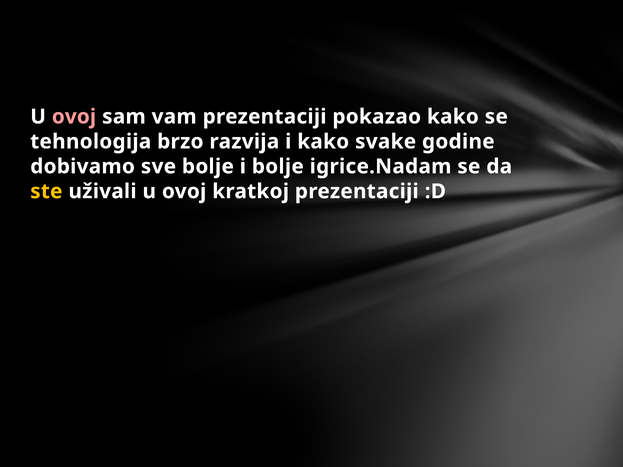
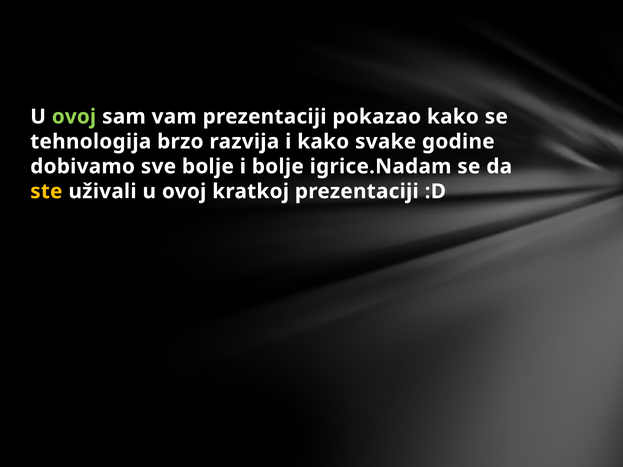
ovoj at (74, 117) colour: pink -> light green
